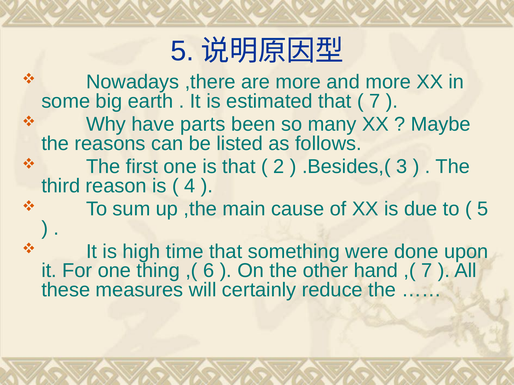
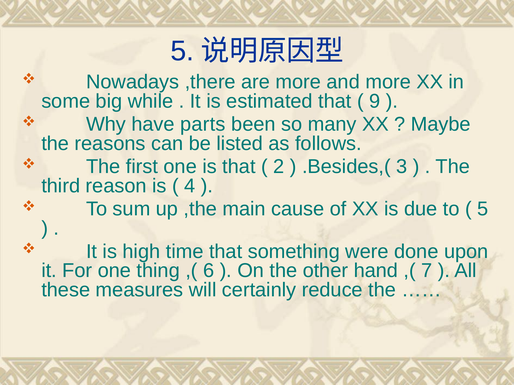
earth: earth -> while
7 at (375, 101): 7 -> 9
